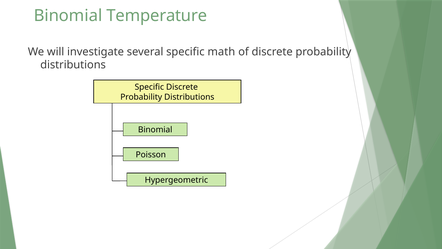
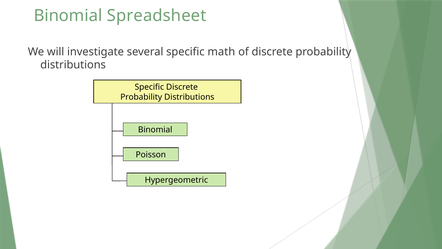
Temperature: Temperature -> Spreadsheet
